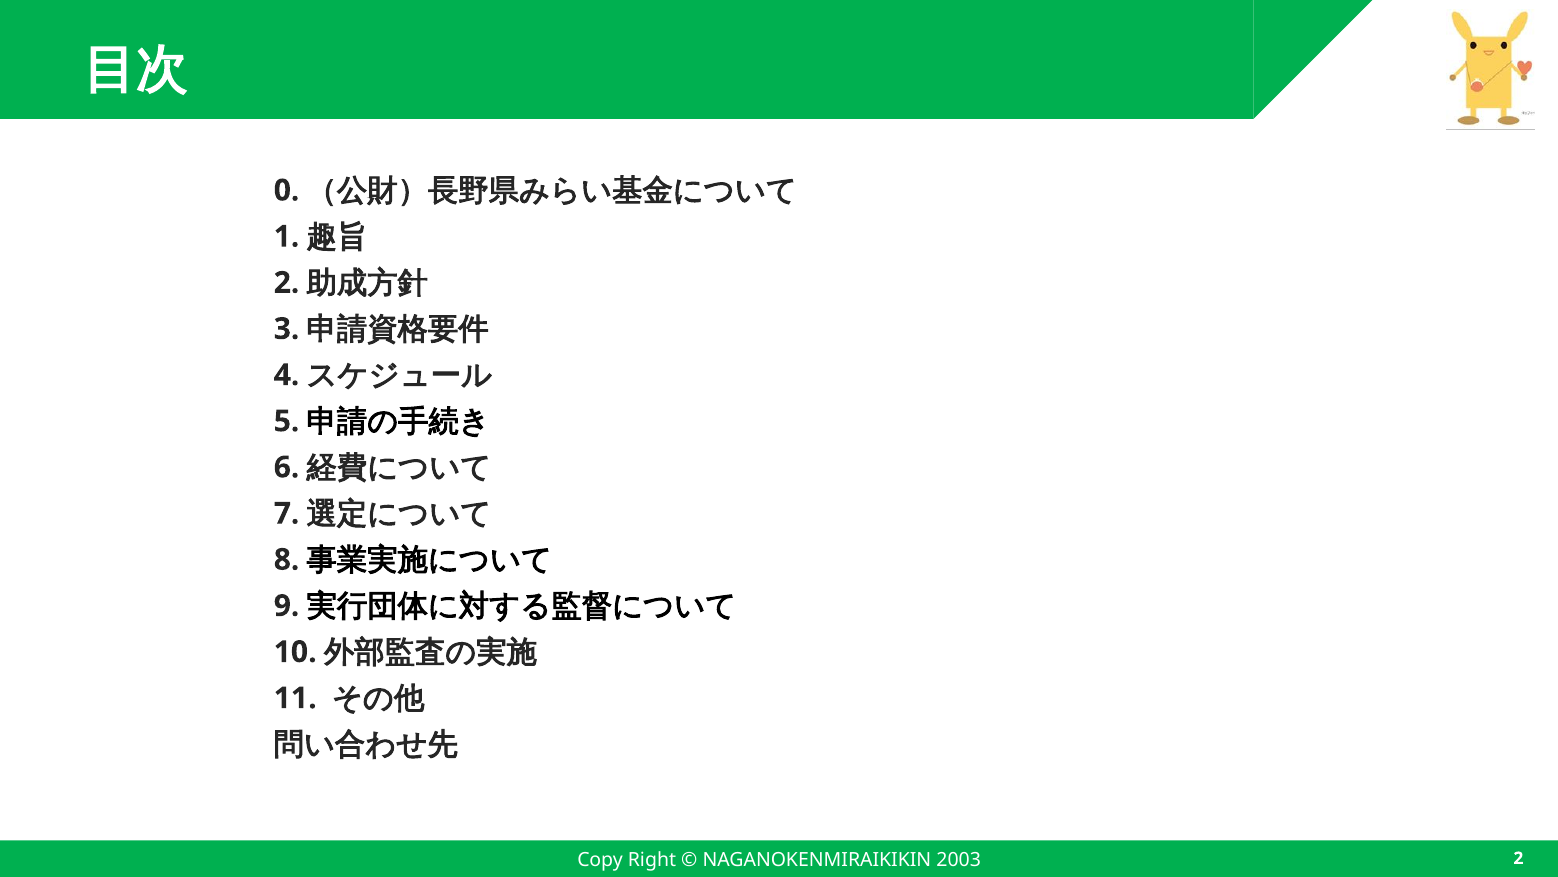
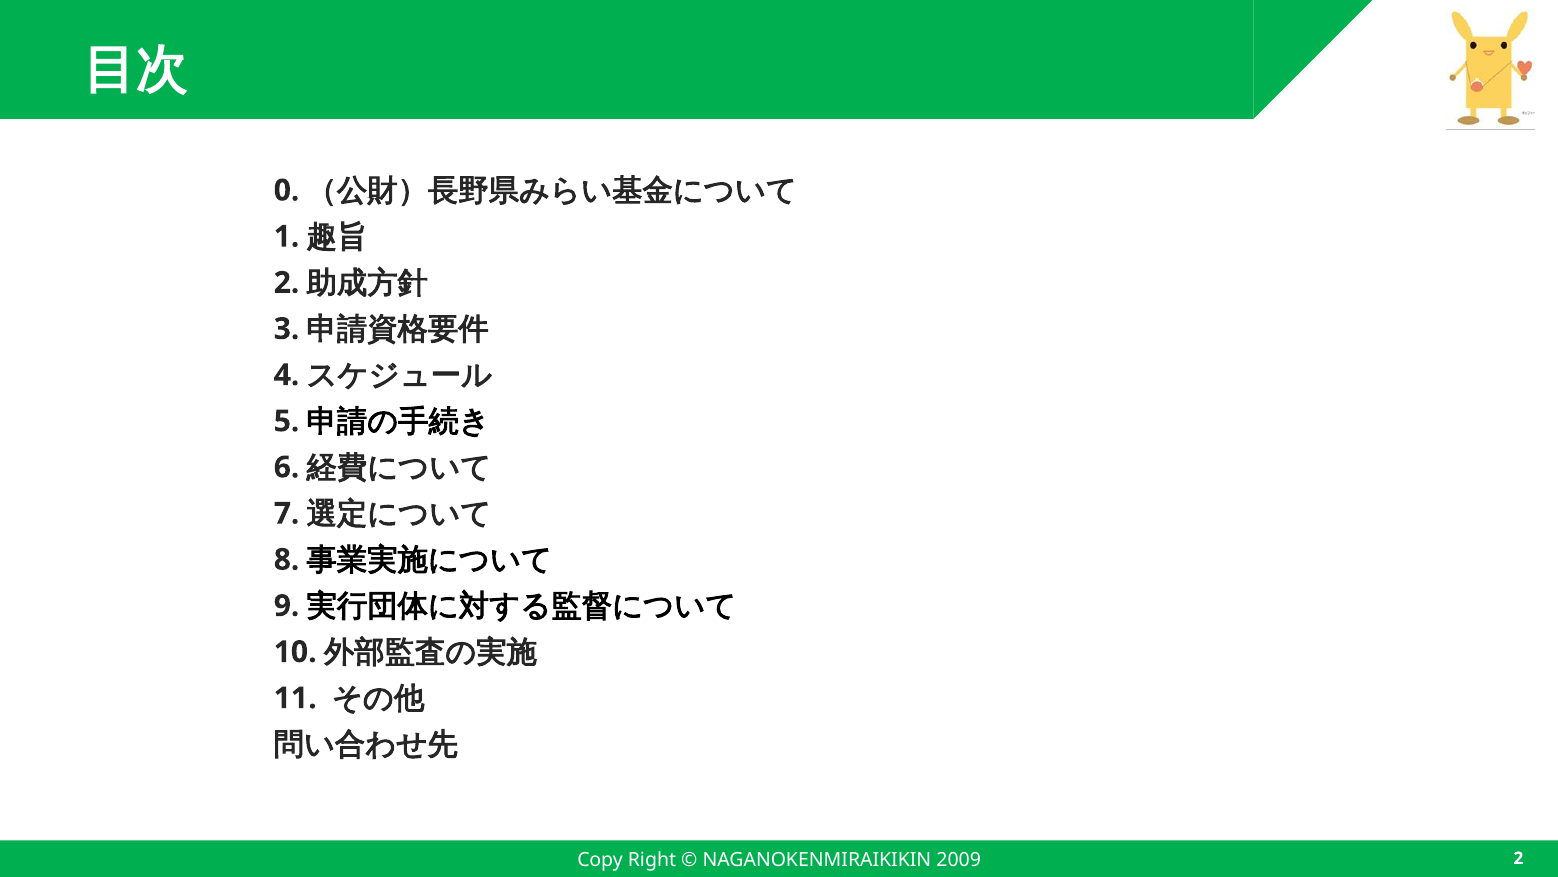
2003: 2003 -> 2009
